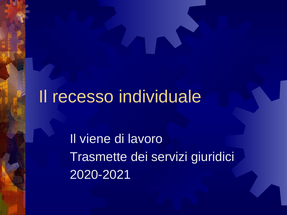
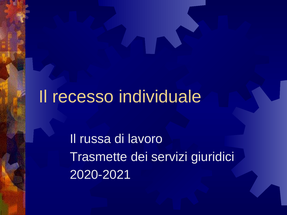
viene: viene -> russa
